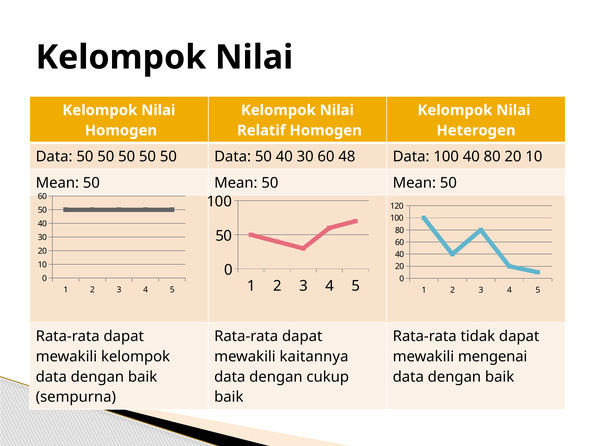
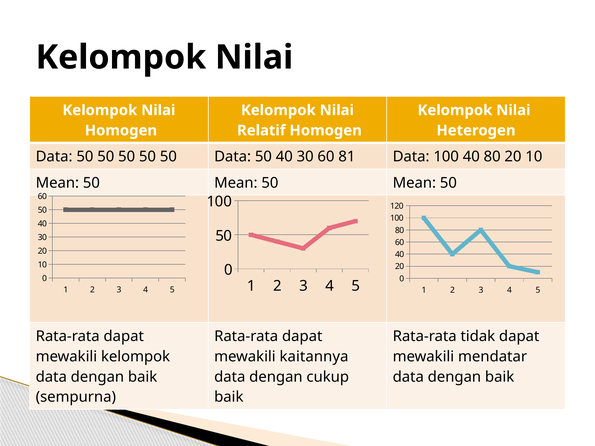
48: 48 -> 81
mengenai: mengenai -> mendatar
